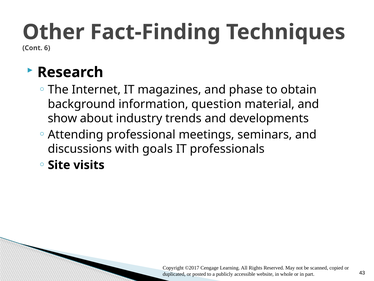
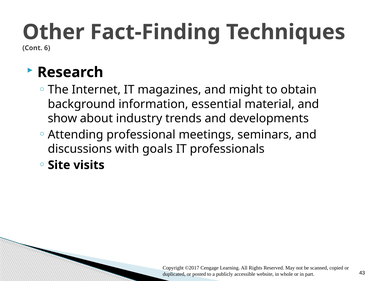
phase: phase -> might
question: question -> essential
